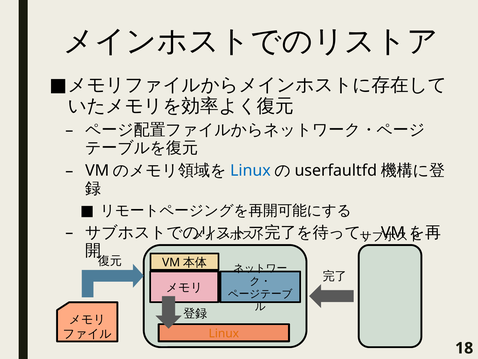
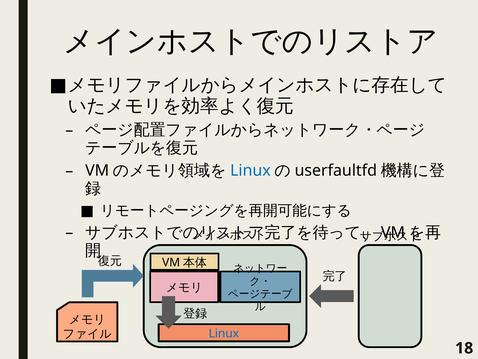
Linux at (224, 333) colour: orange -> blue
